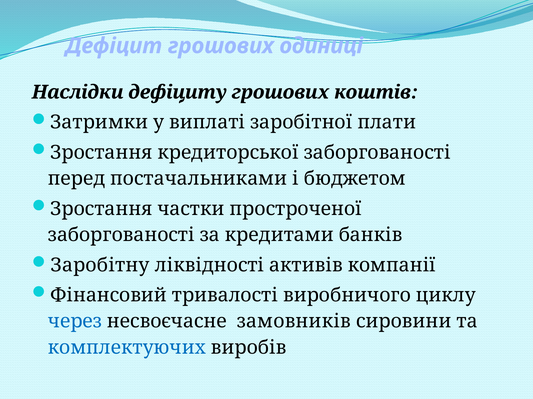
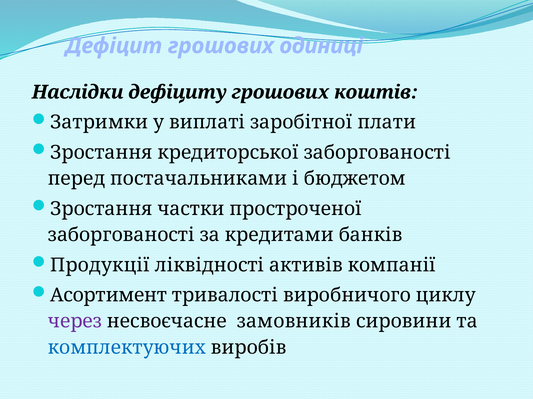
Заробітну: Заробітну -> Продукції
Фінансовий: Фінансовий -> Асортимент
через colour: blue -> purple
